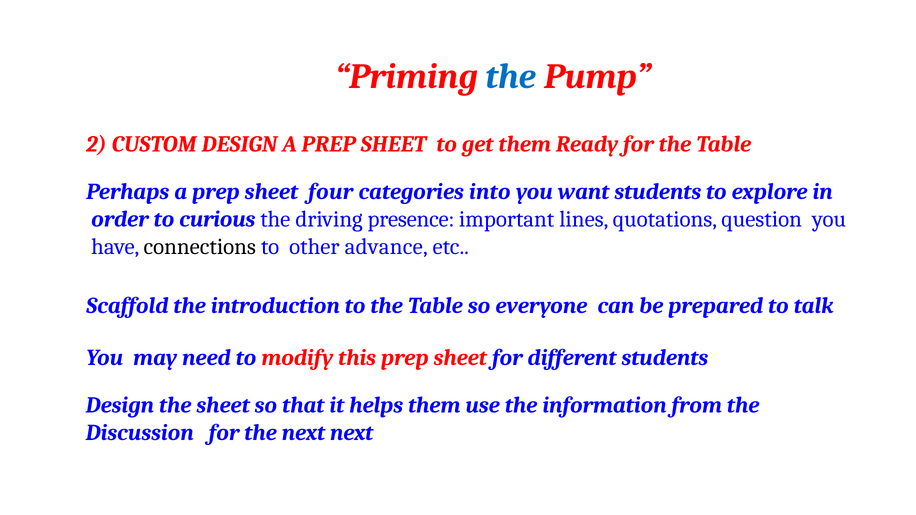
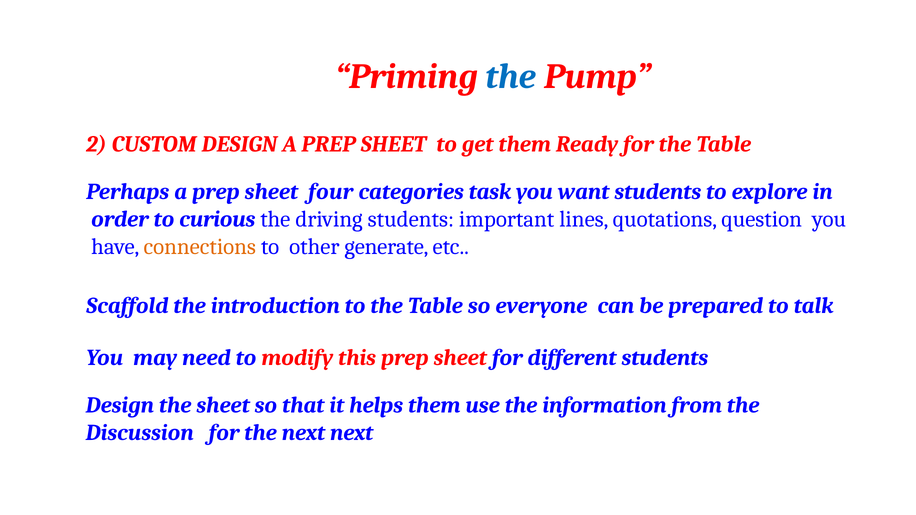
into: into -> task
driving presence: presence -> students
connections colour: black -> orange
advance: advance -> generate
